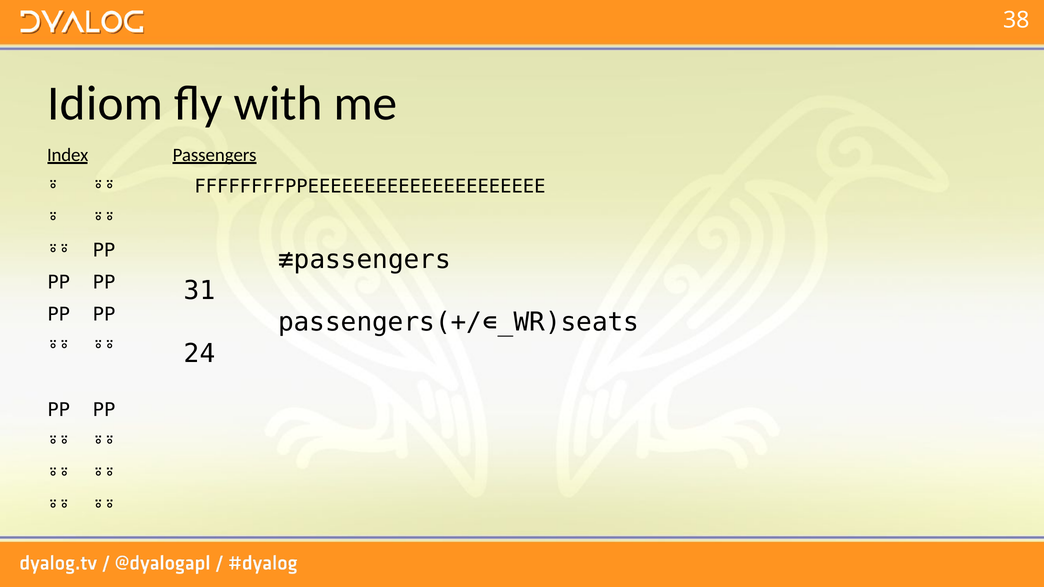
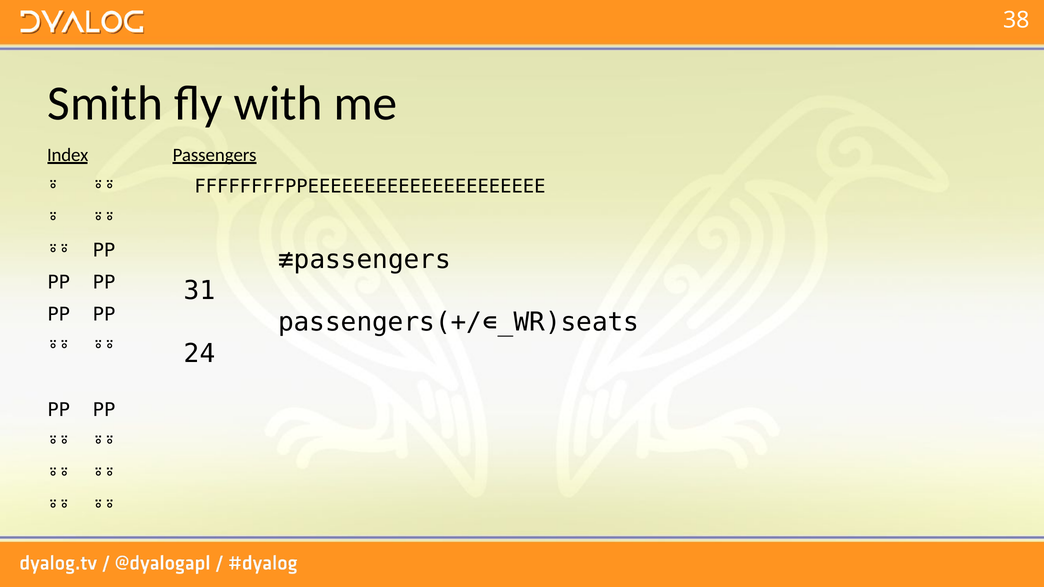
Idiom: Idiom -> Smith
